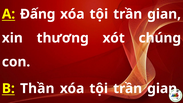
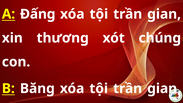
Thần: Thần -> Băng
